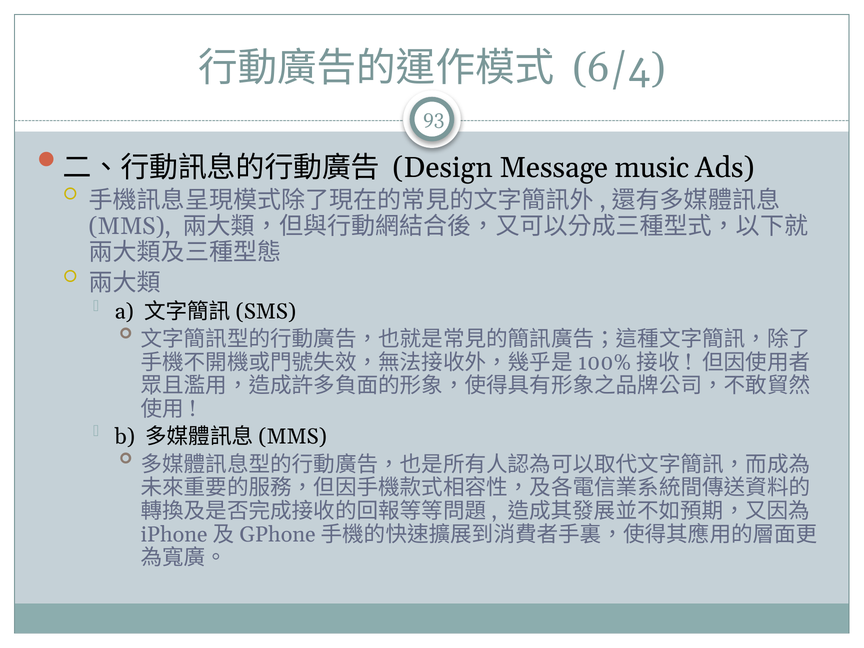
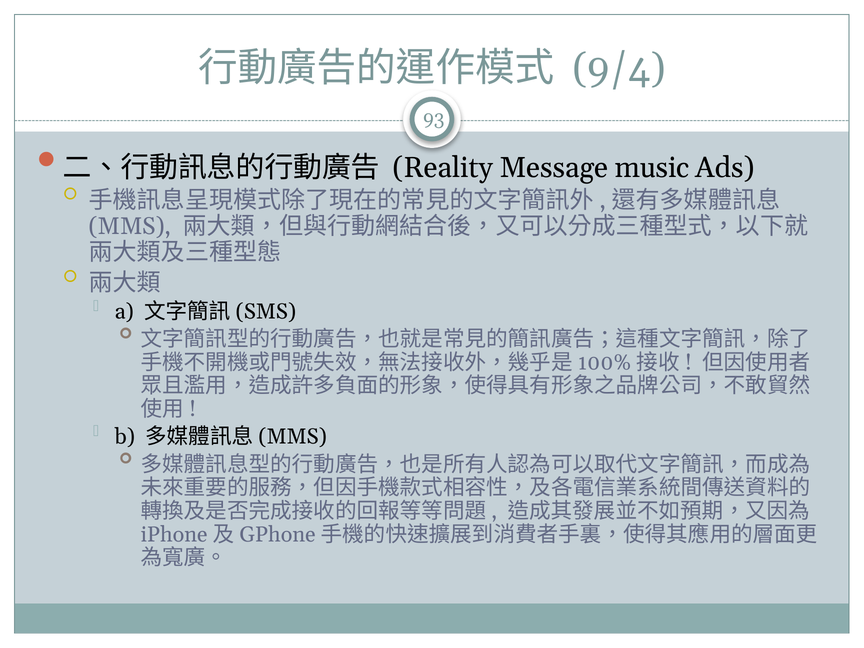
6/4: 6/4 -> 9/4
Design: Design -> Reality
